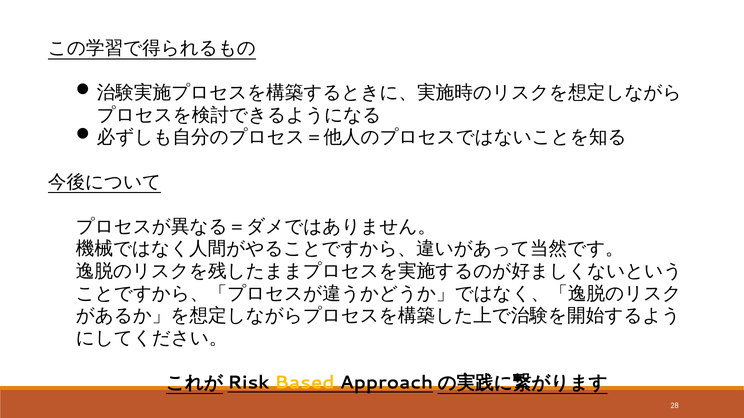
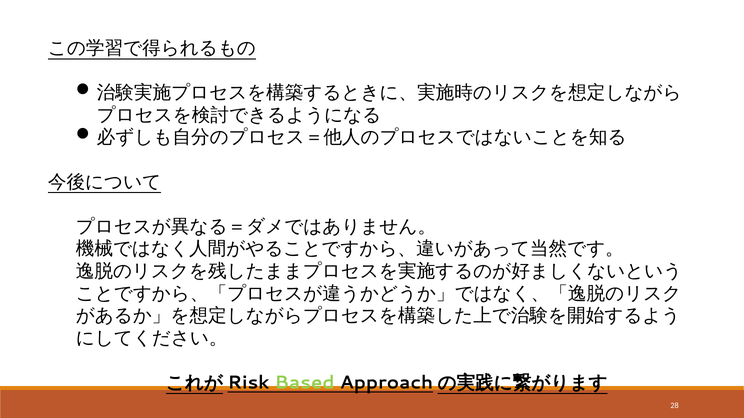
Based colour: yellow -> light green
